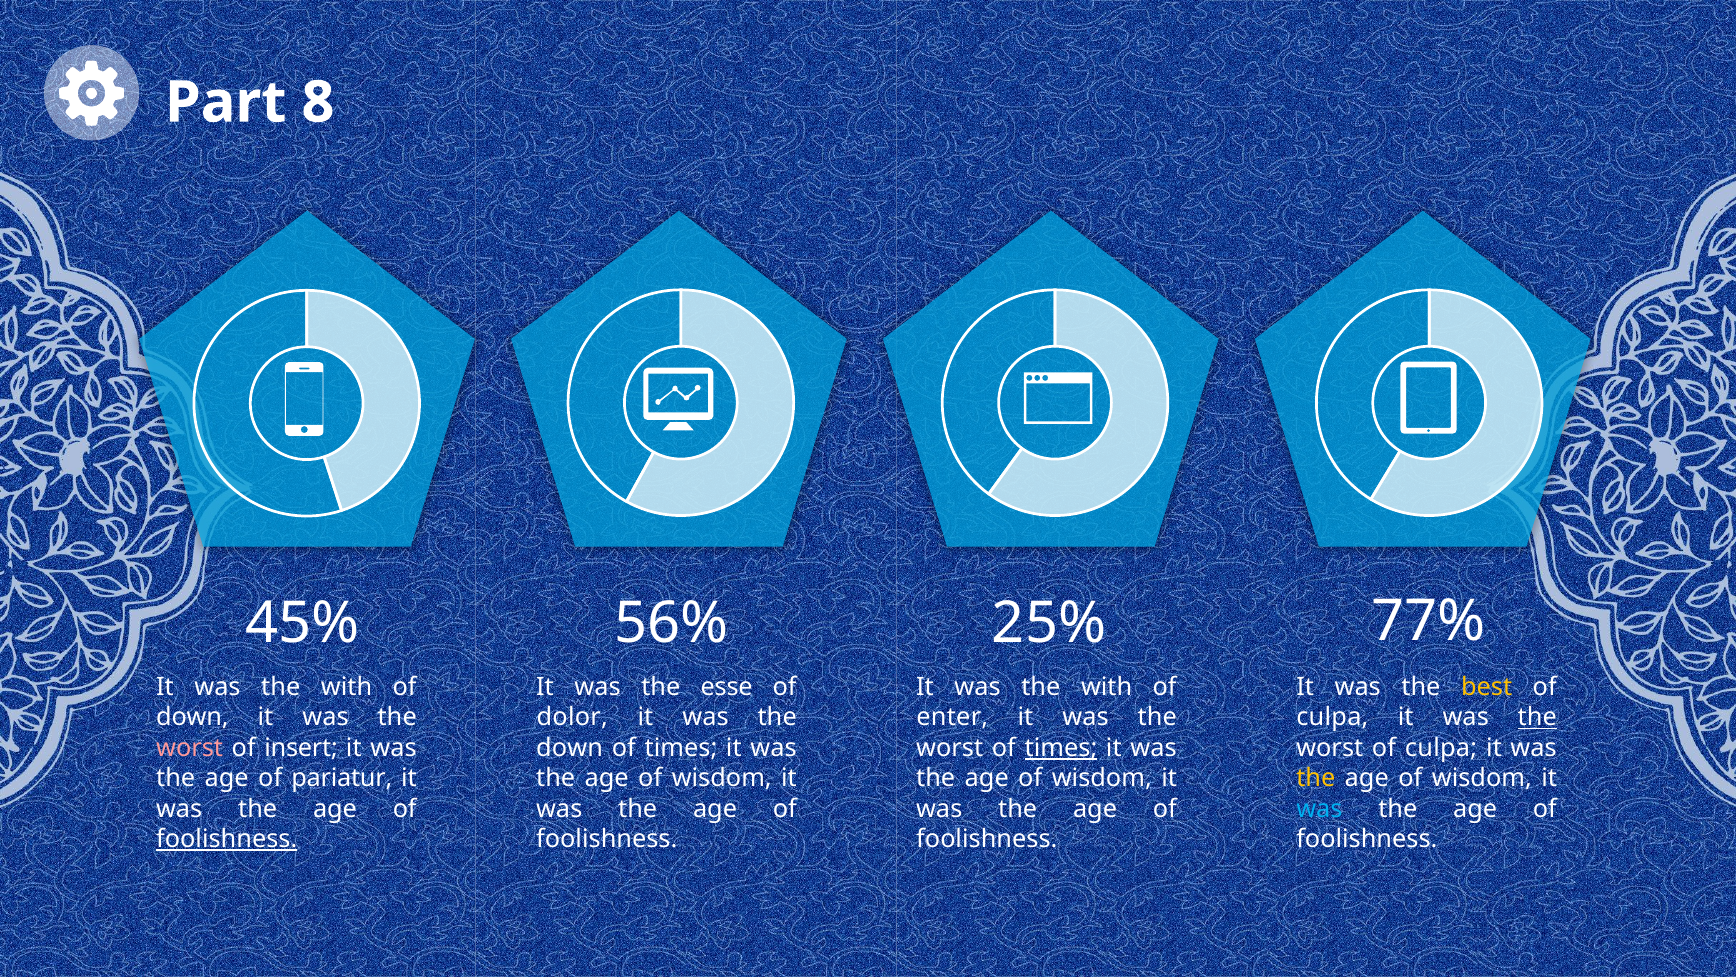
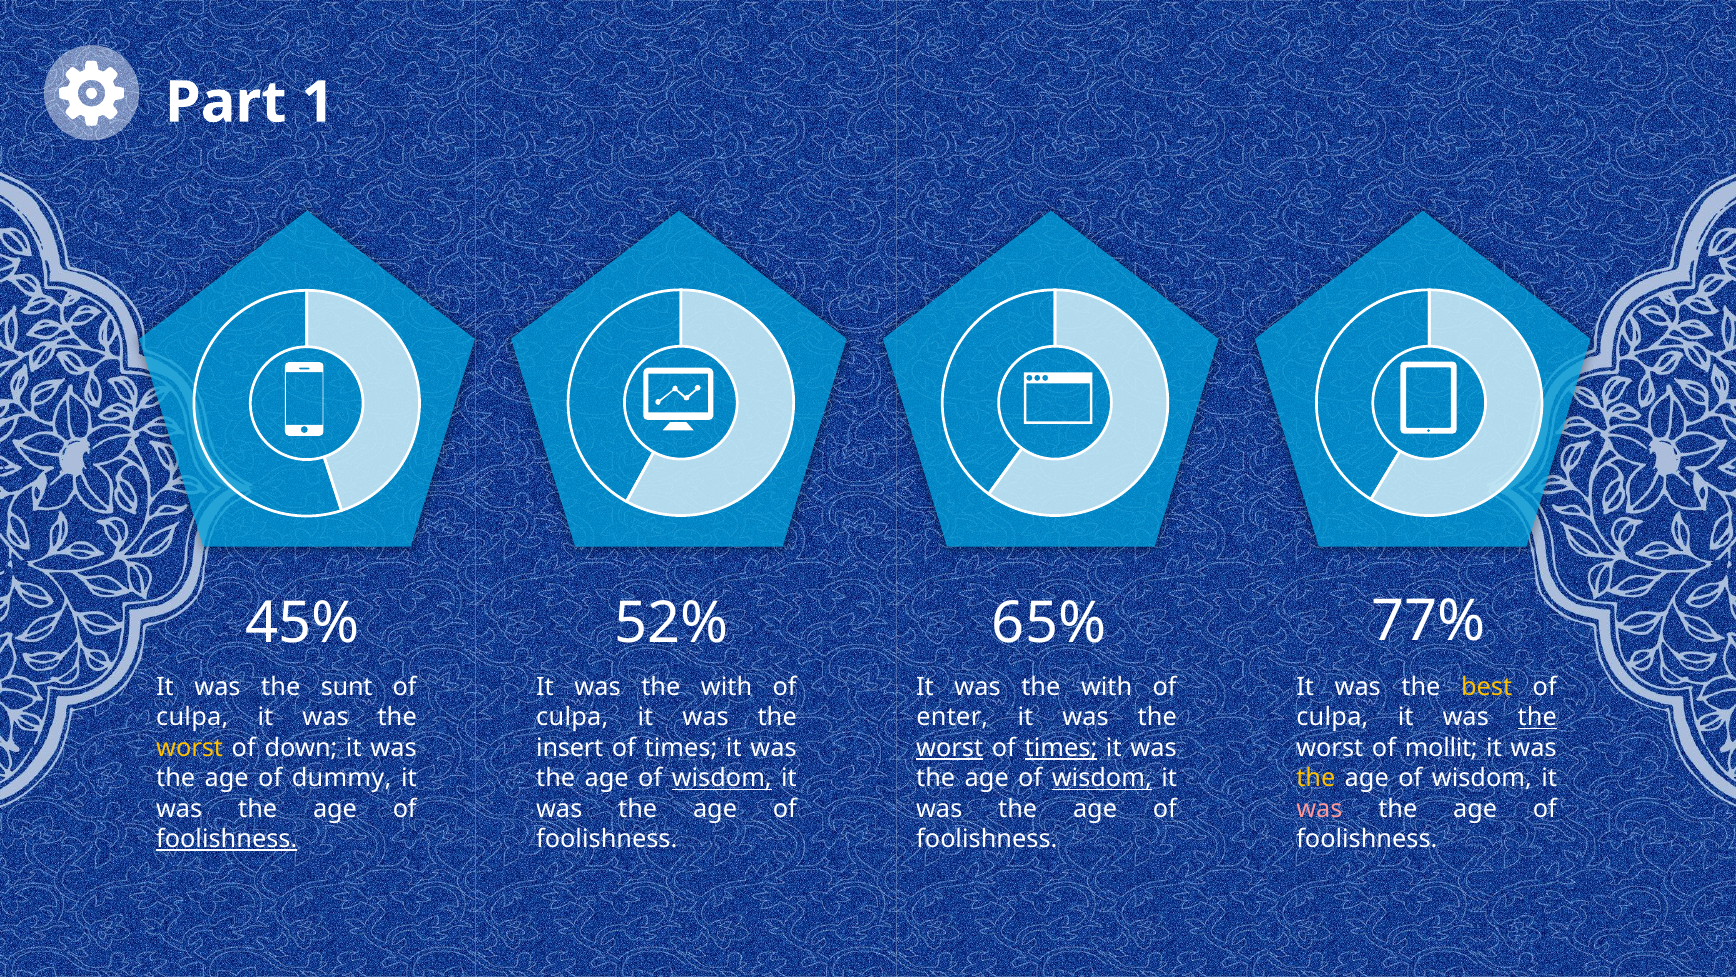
8: 8 -> 1
56%: 56% -> 52%
25%: 25% -> 65%
with at (347, 687): with -> sunt
esse at (727, 687): esse -> with
down at (192, 717): down -> culpa
dolor at (572, 717): dolor -> culpa
worst at (190, 748) colour: pink -> yellow
insert: insert -> down
down at (570, 748): down -> insert
worst at (950, 748) underline: none -> present
worst of culpa: culpa -> mollit
pariatur: pariatur -> dummy
wisdom at (722, 778) underline: none -> present
wisdom at (1102, 778) underline: none -> present
was at (1319, 808) colour: light blue -> pink
